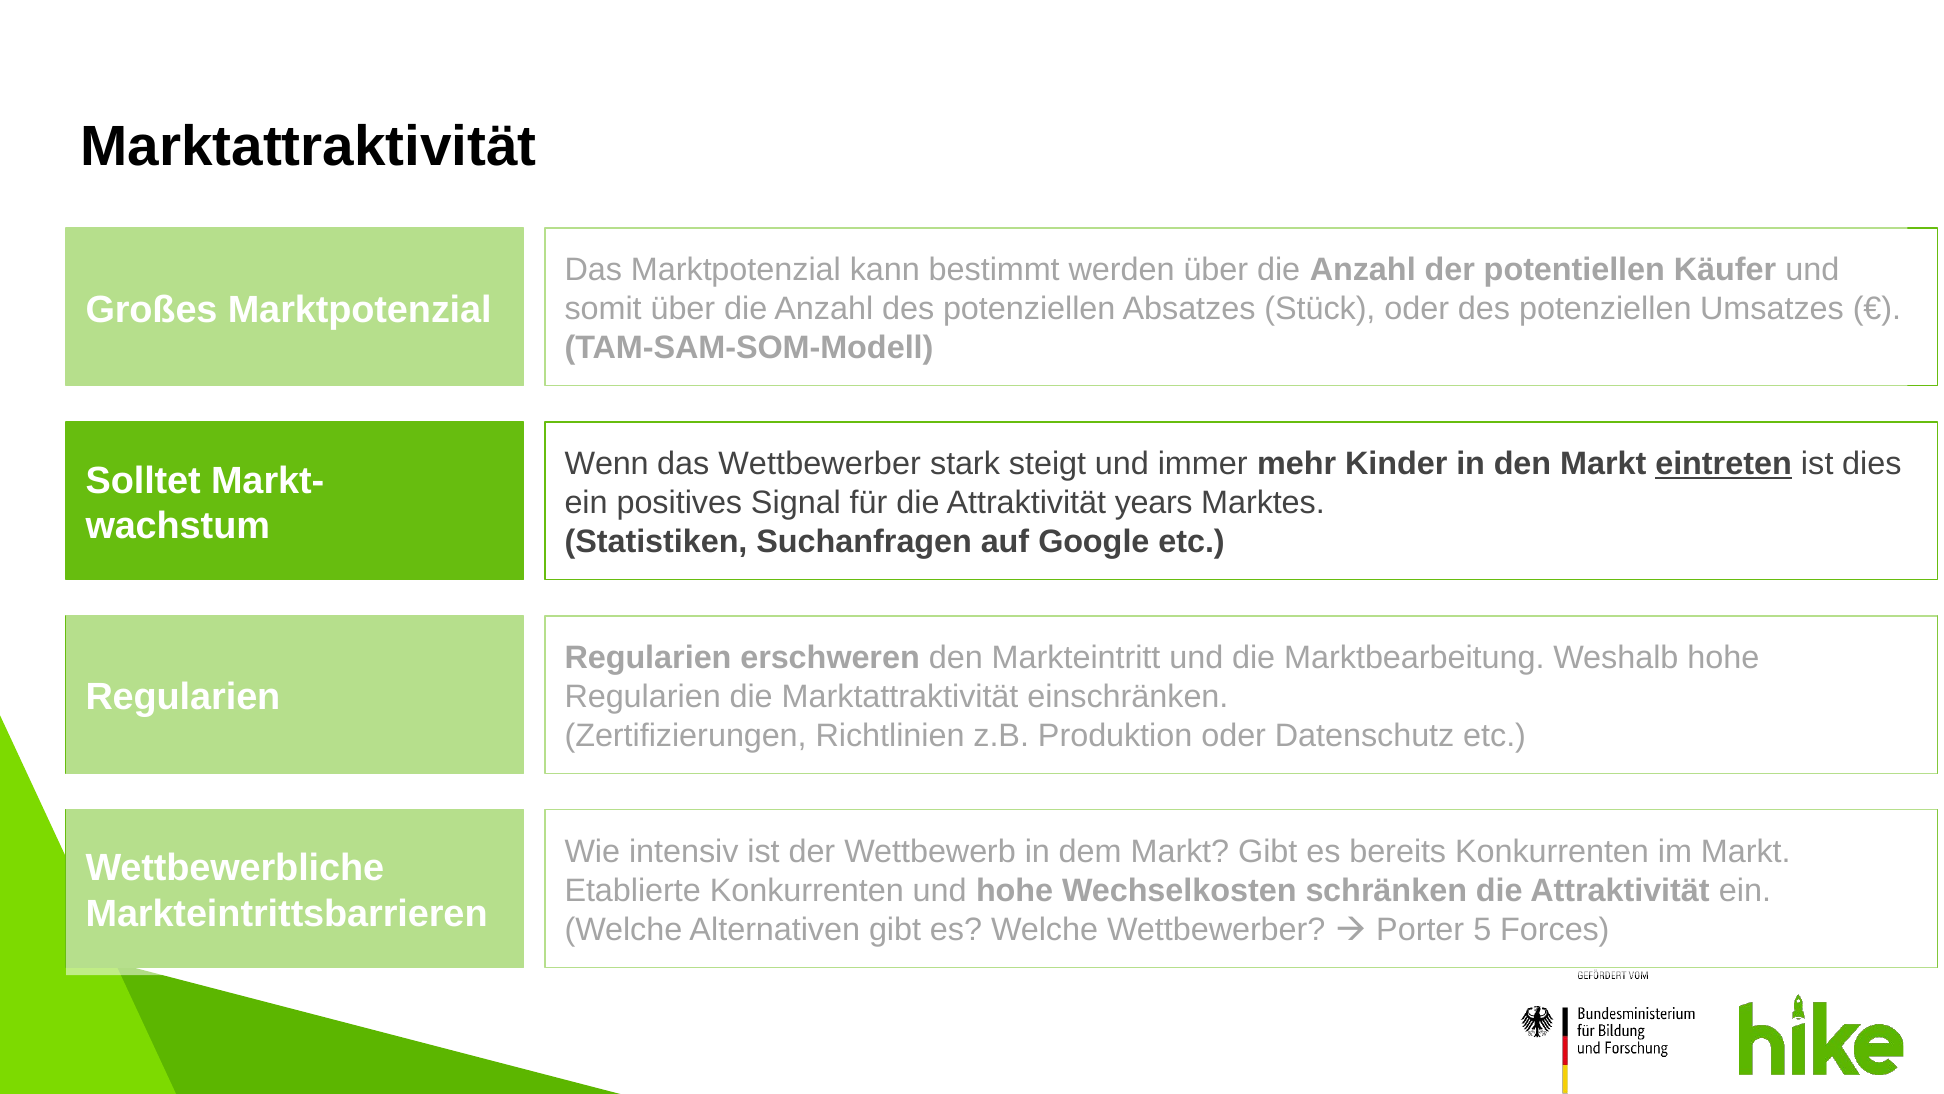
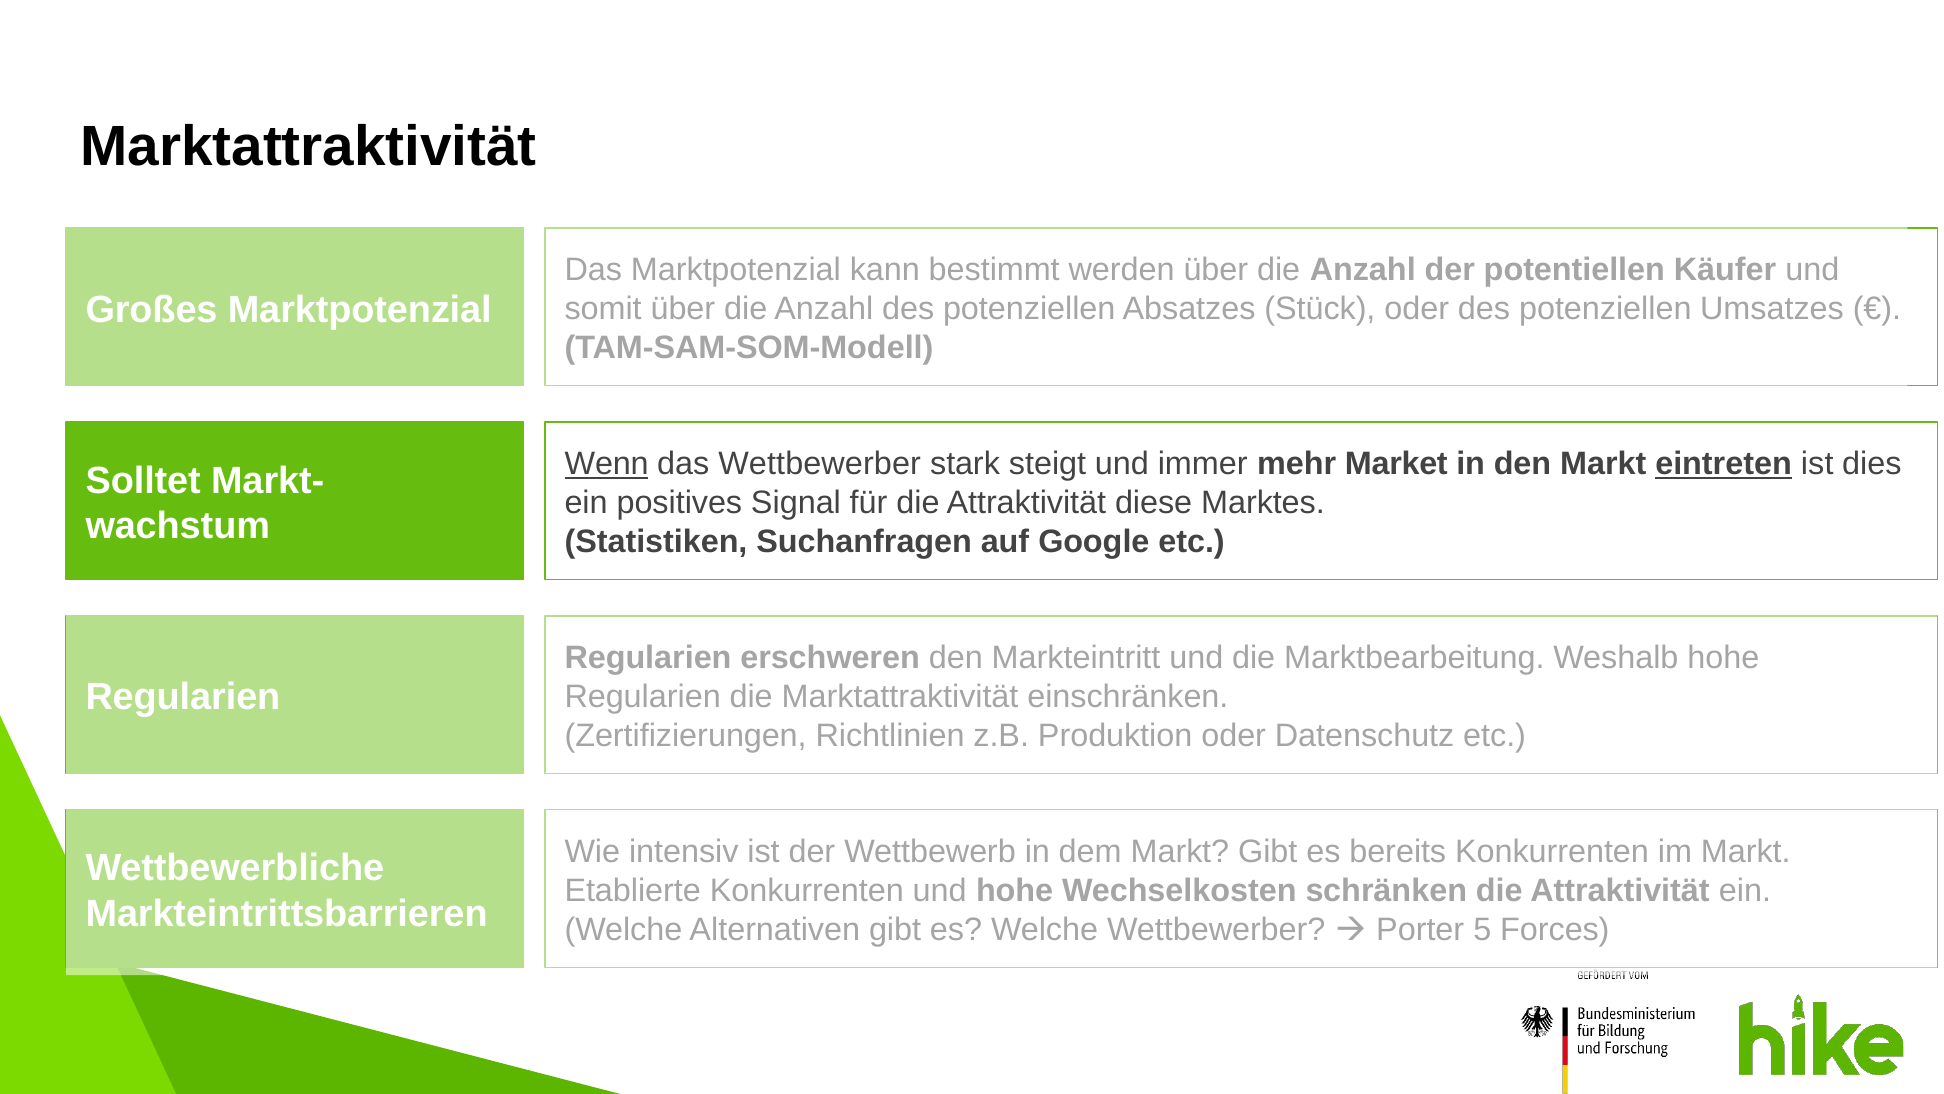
Wenn underline: none -> present
Kinder: Kinder -> Market
years: years -> diese
